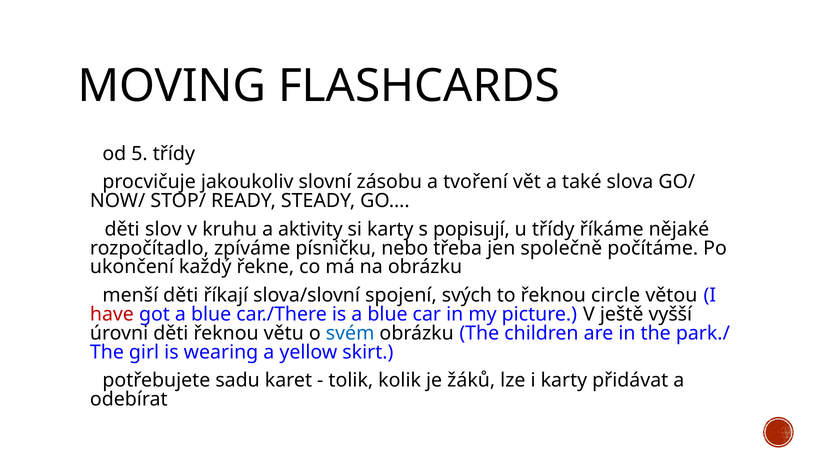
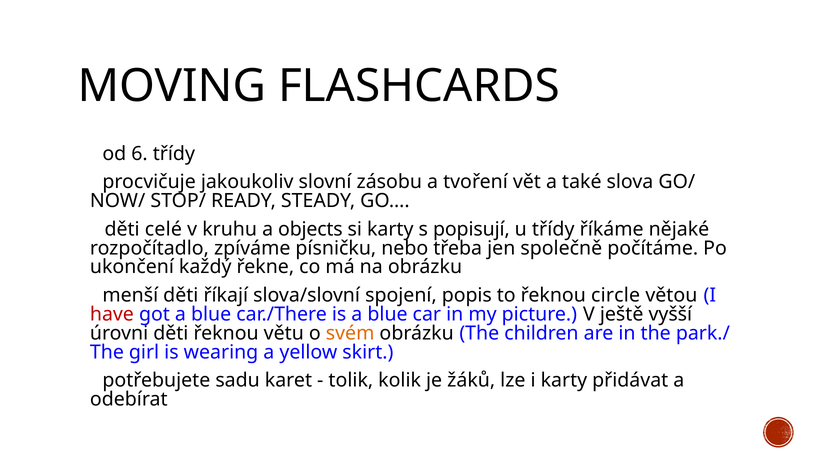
5: 5 -> 6
slov: slov -> celé
aktivity: aktivity -> objects
svých: svých -> popis
svém colour: blue -> orange
